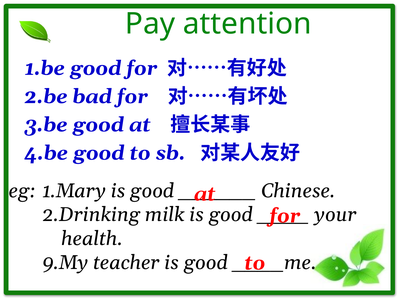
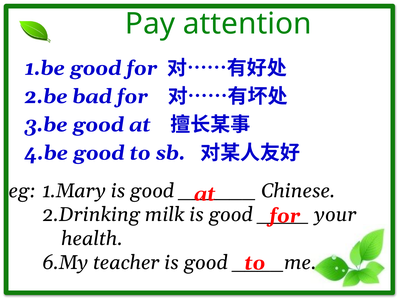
9.My: 9.My -> 6.My
